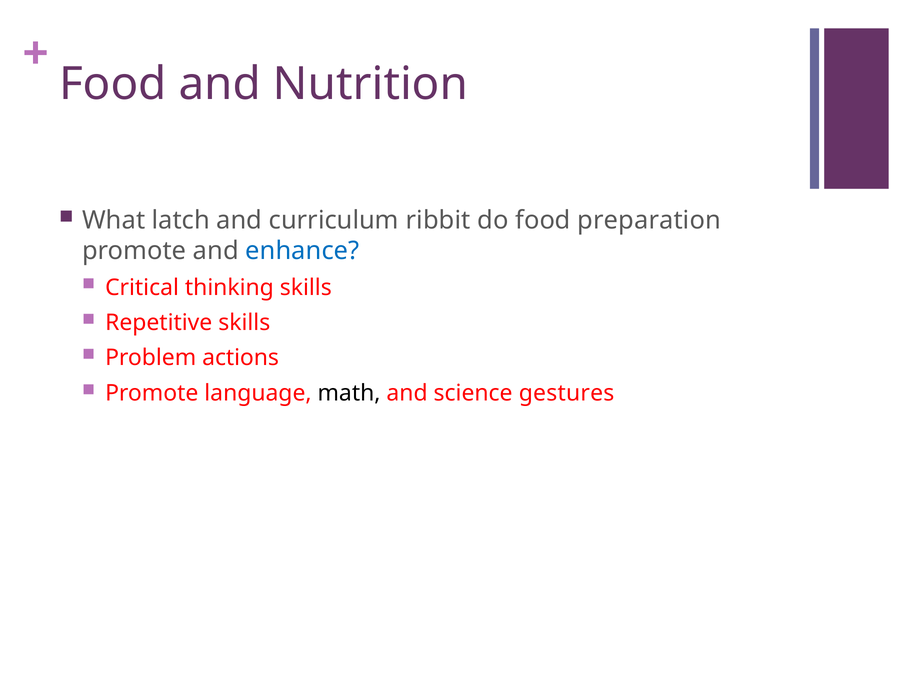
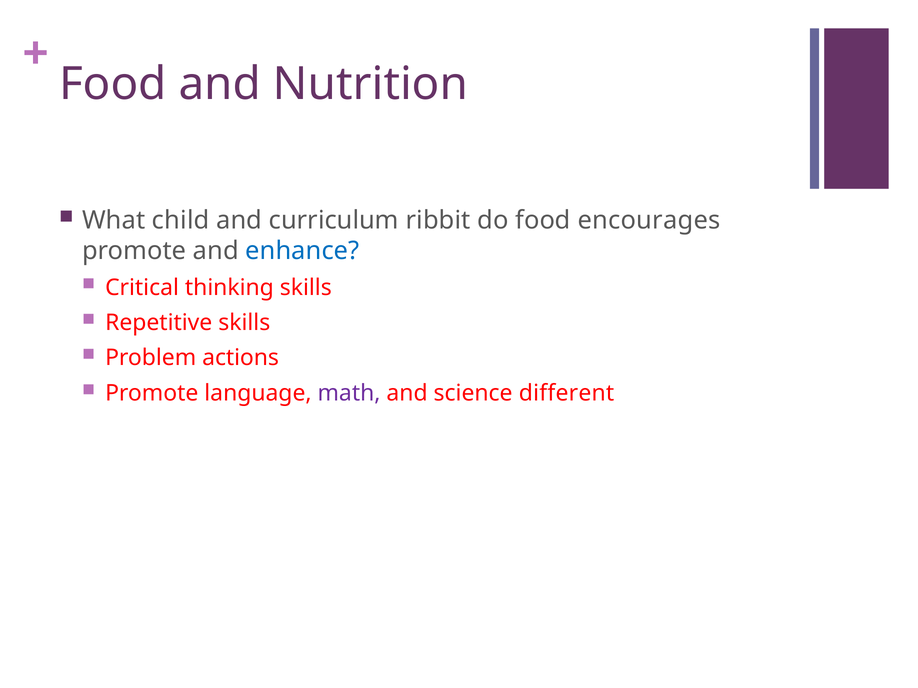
latch: latch -> child
preparation: preparation -> encourages
math colour: black -> purple
gestures: gestures -> different
